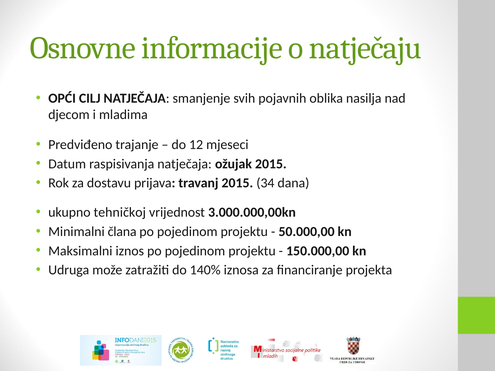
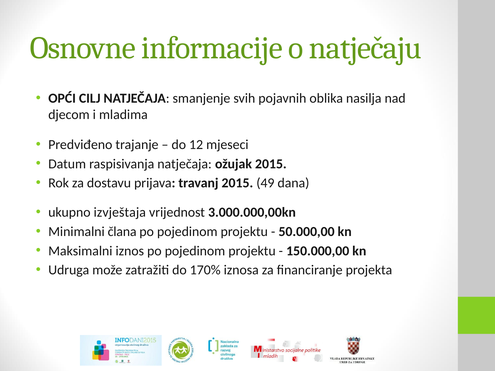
34: 34 -> 49
tehničkoj: tehničkoj -> izvještaja
140%: 140% -> 170%
